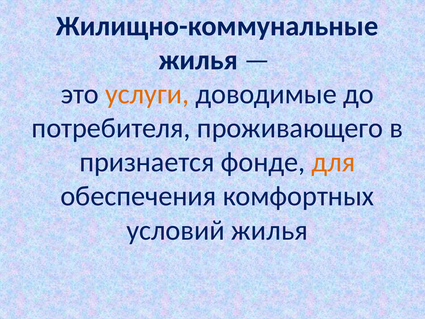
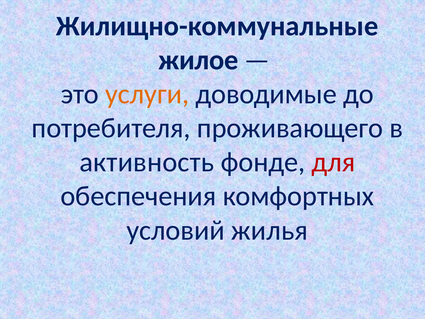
жилья at (198, 60): жилья -> жилое
признается: признается -> активность
для colour: orange -> red
